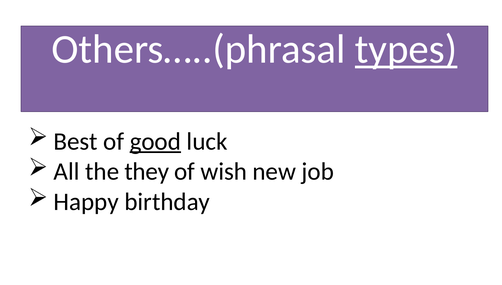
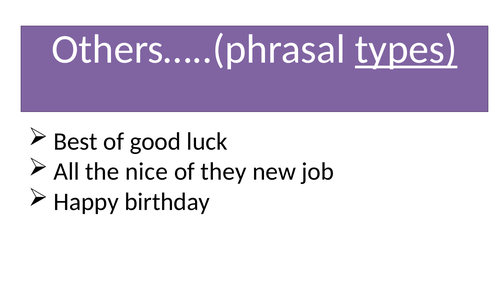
good underline: present -> none
they: they -> nice
wish: wish -> they
